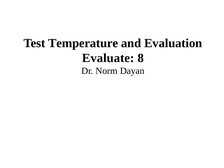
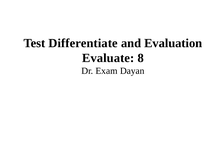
Temperature: Temperature -> Differentiate
Norm: Norm -> Exam
